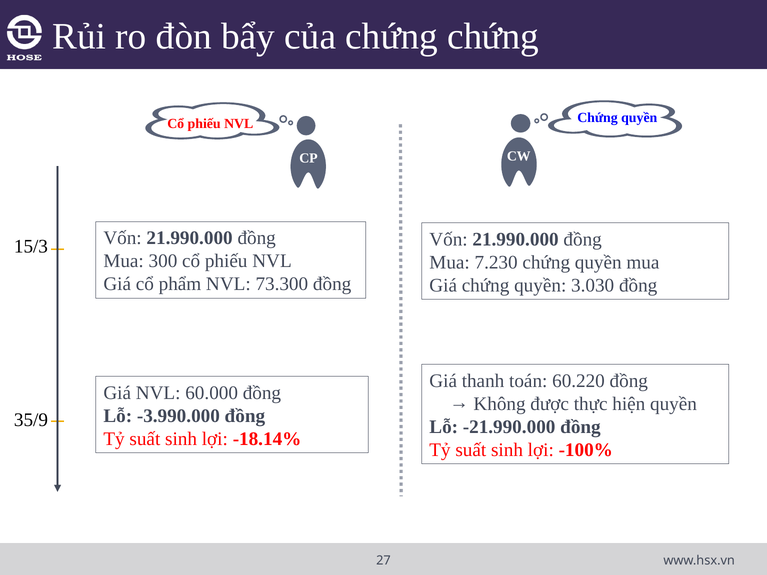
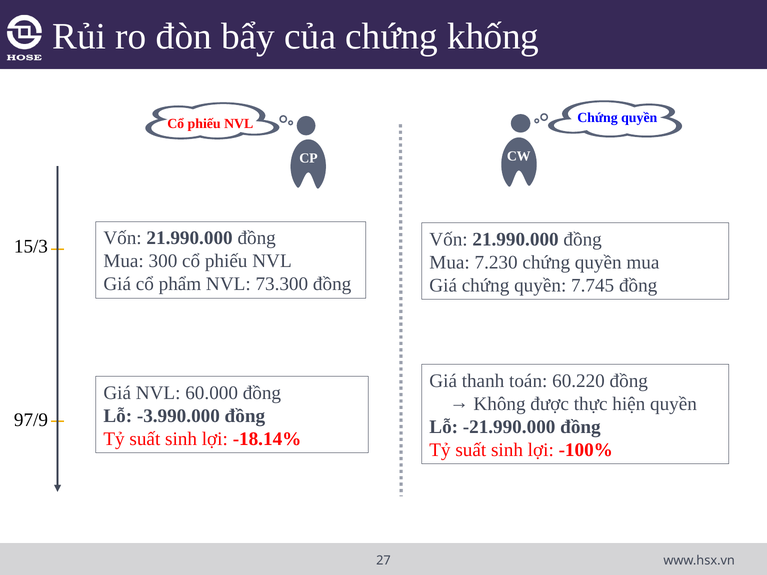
chứng chứng: chứng -> khống
3.030: 3.030 -> 7.745
35/9: 35/9 -> 97/9
